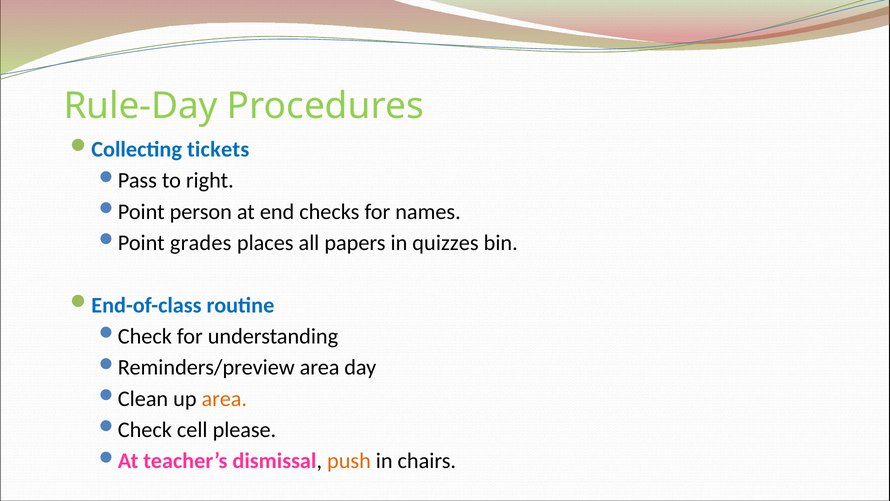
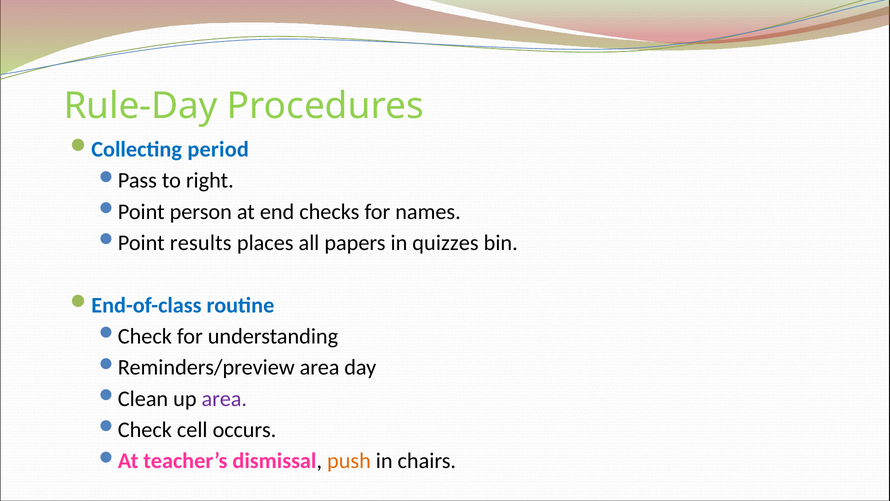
tickets: tickets -> period
grades: grades -> results
area at (224, 398) colour: orange -> purple
please: please -> occurs
